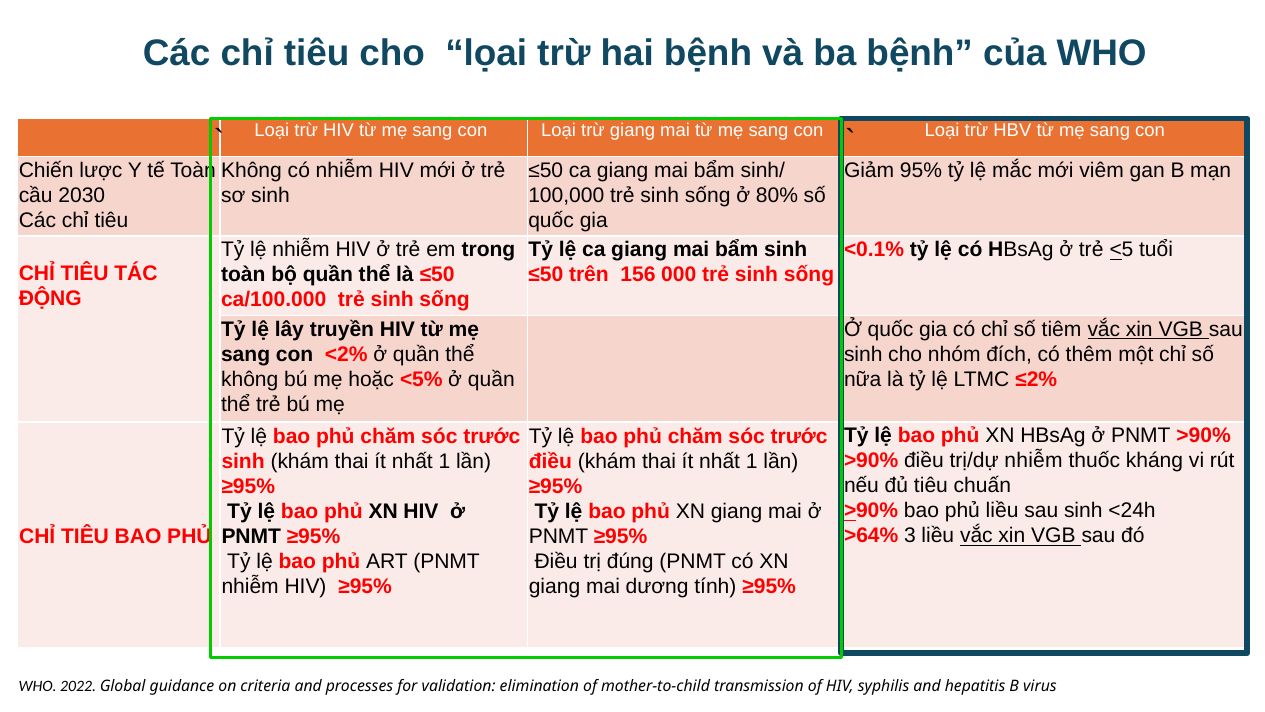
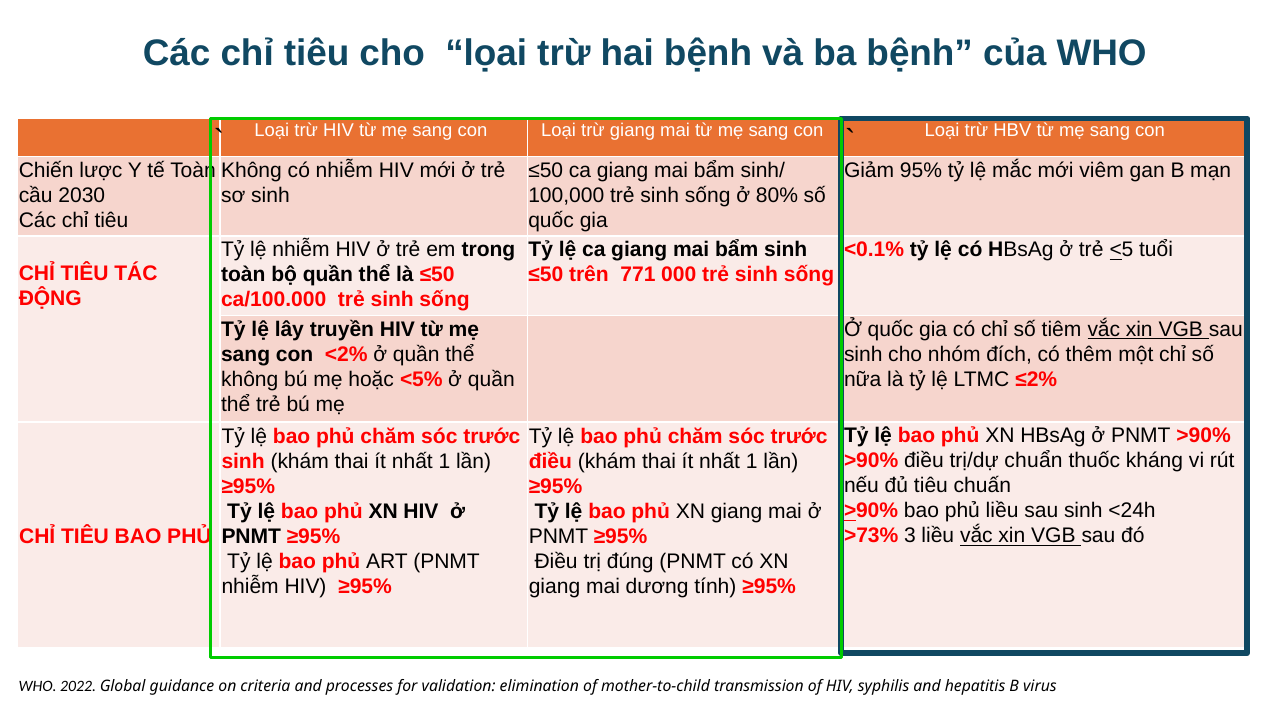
156: 156 -> 771
trị/dự nhiễm: nhiễm -> chuẩn
>64%: >64% -> >73%
